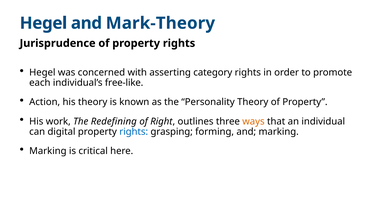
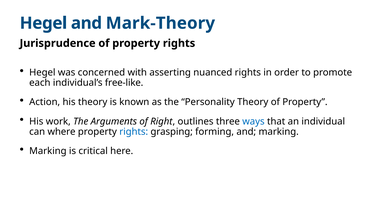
category: category -> nuanced
Redefining: Redefining -> Arguments
ways colour: orange -> blue
digital: digital -> where
